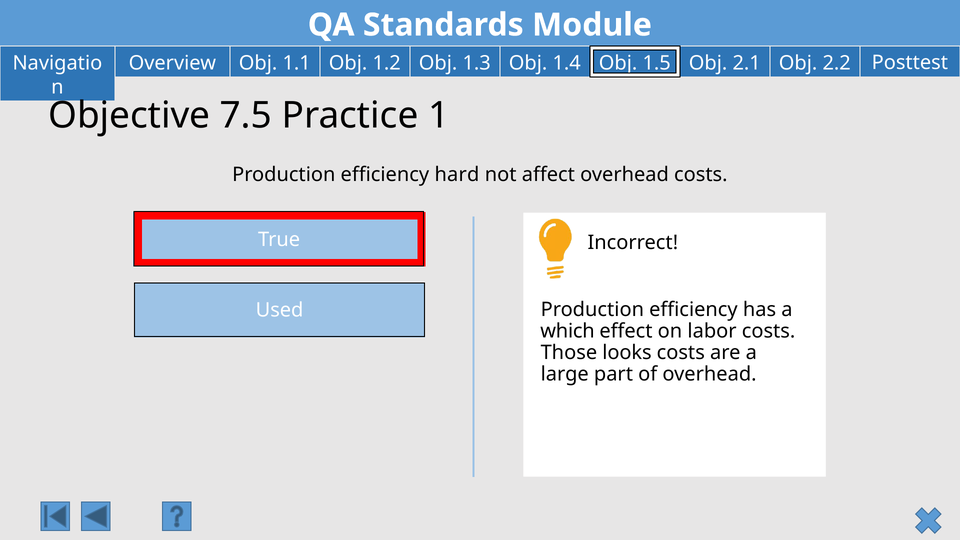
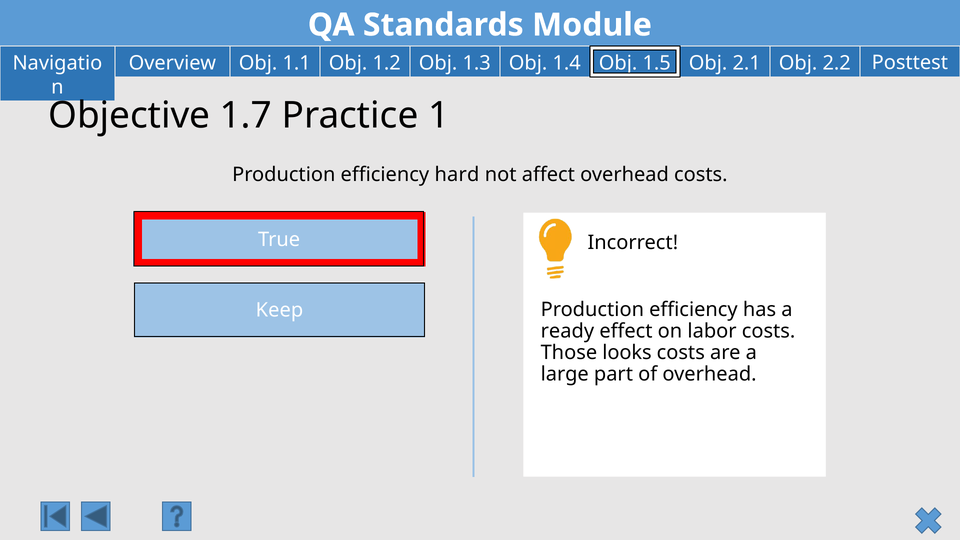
7.5: 7.5 -> 1.7
Used: Used -> Keep
which: which -> ready
